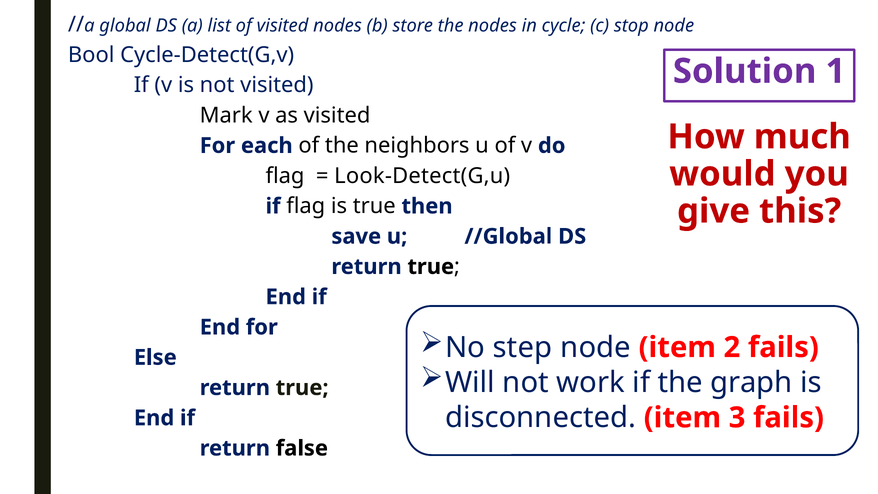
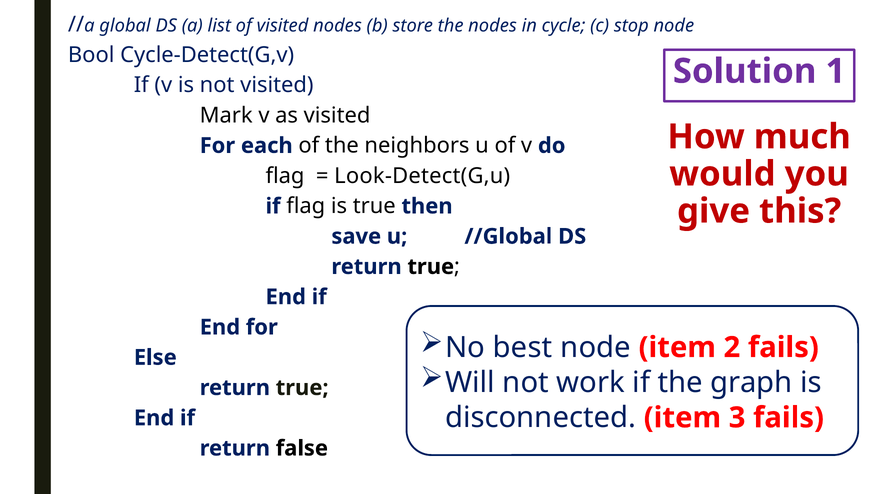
step: step -> best
